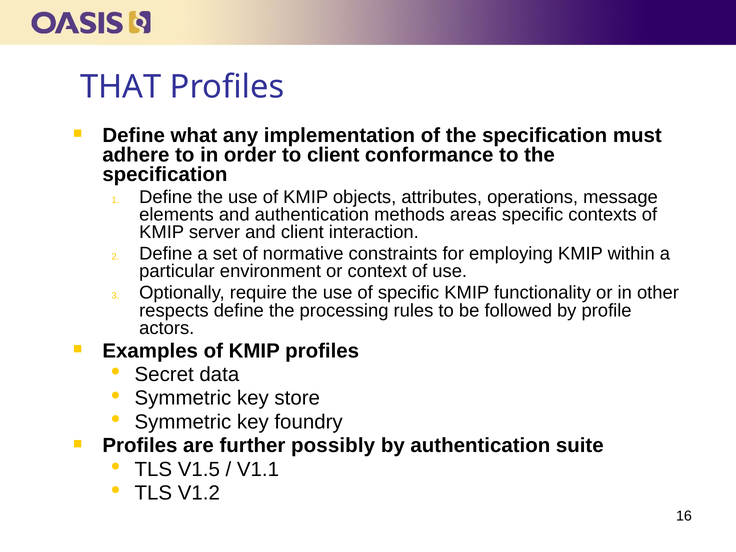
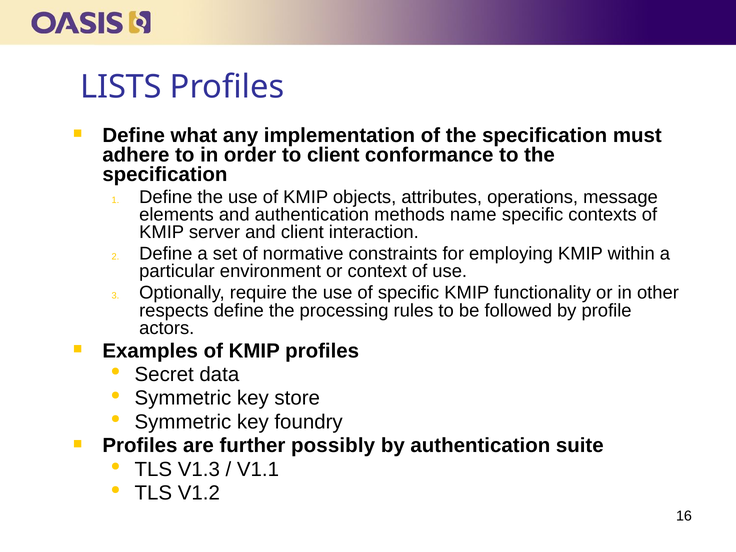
THAT: THAT -> LISTS
areas: areas -> name
V1.5: V1.5 -> V1.3
